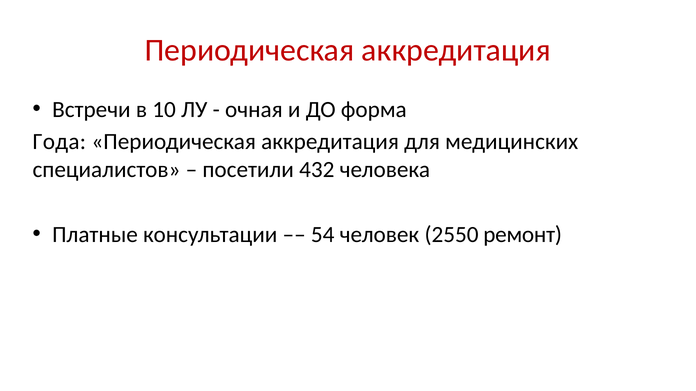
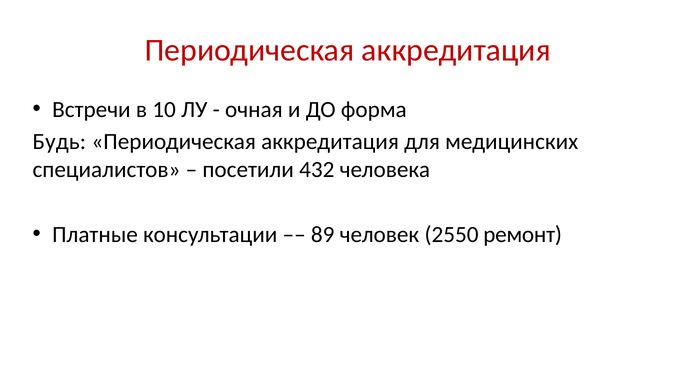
Года: Года -> Будь
54: 54 -> 89
